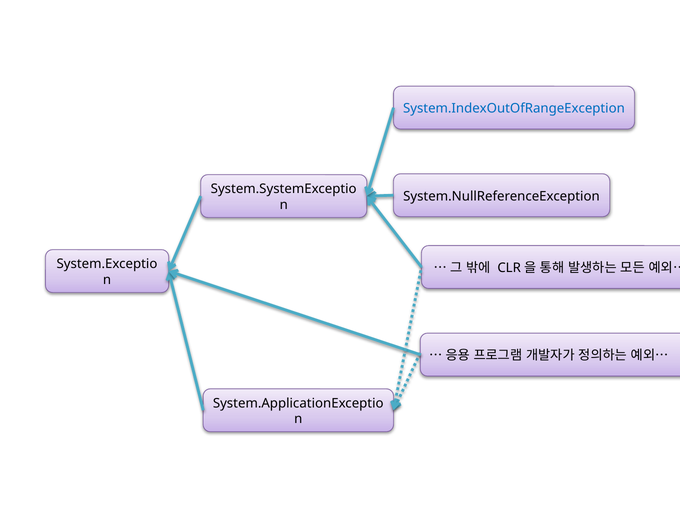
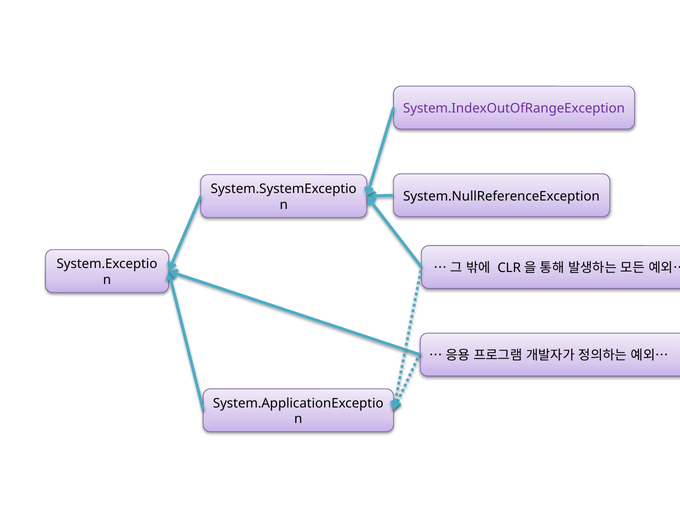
System.IndexOutOfRangeException colour: blue -> purple
